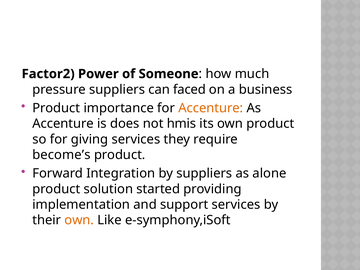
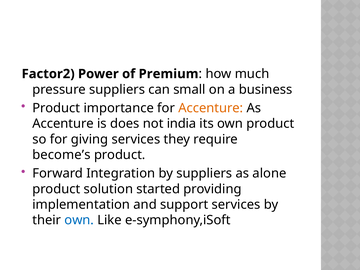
Someone: Someone -> Premium
faced: faced -> small
hmis: hmis -> india
own at (79, 220) colour: orange -> blue
